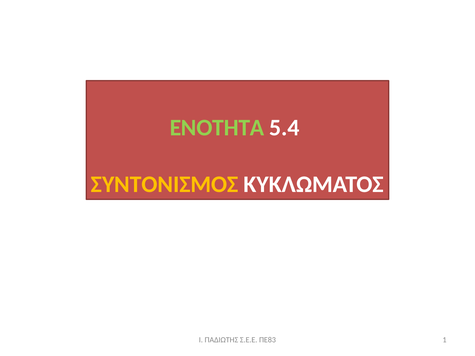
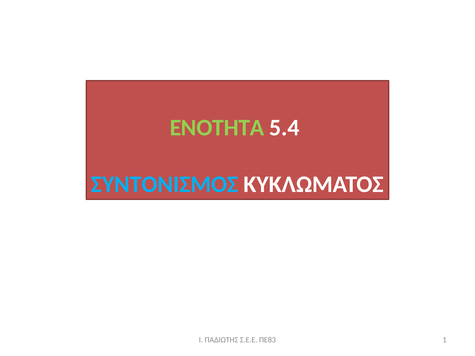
ΣΥΝΤΟΝΙΣΜΟΣ colour: yellow -> light blue
